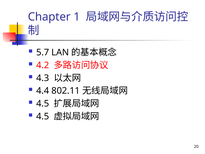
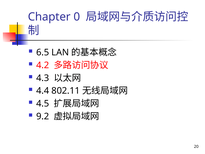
1: 1 -> 0
5.7: 5.7 -> 6.5
4.5 at (43, 116): 4.5 -> 9.2
